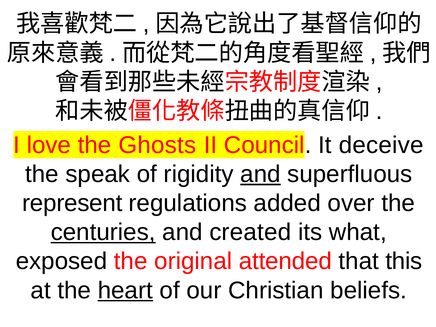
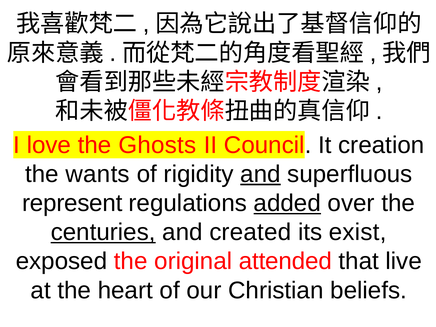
deceive: deceive -> creation
speak: speak -> wants
added underline: none -> present
what: what -> exist
this: this -> live
heart underline: present -> none
